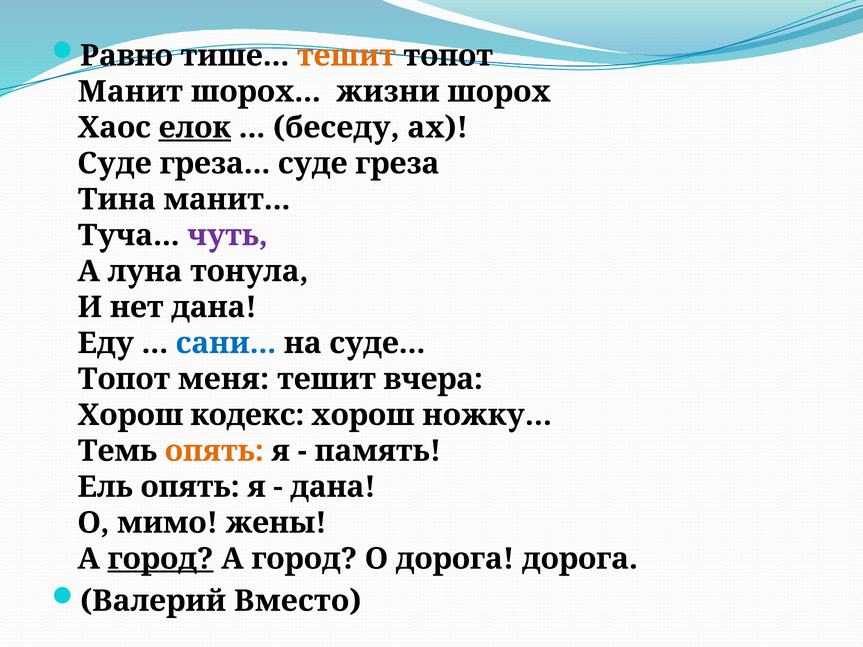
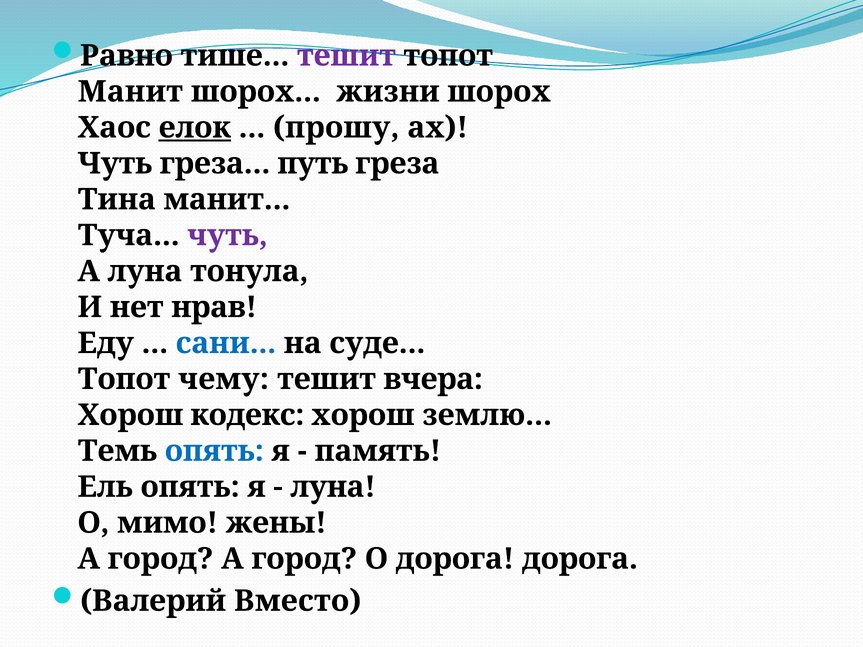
тешит at (346, 56) colour: orange -> purple
беседу: беседу -> прошу
Суде at (115, 164): Суде -> Чуть
греза суде: суде -> путь
нет дана: дана -> нрав
меня: меня -> чему
ножку: ножку -> землю
опять at (214, 451) colour: orange -> blue
дана at (333, 487): дана -> луна
город at (161, 559) underline: present -> none
